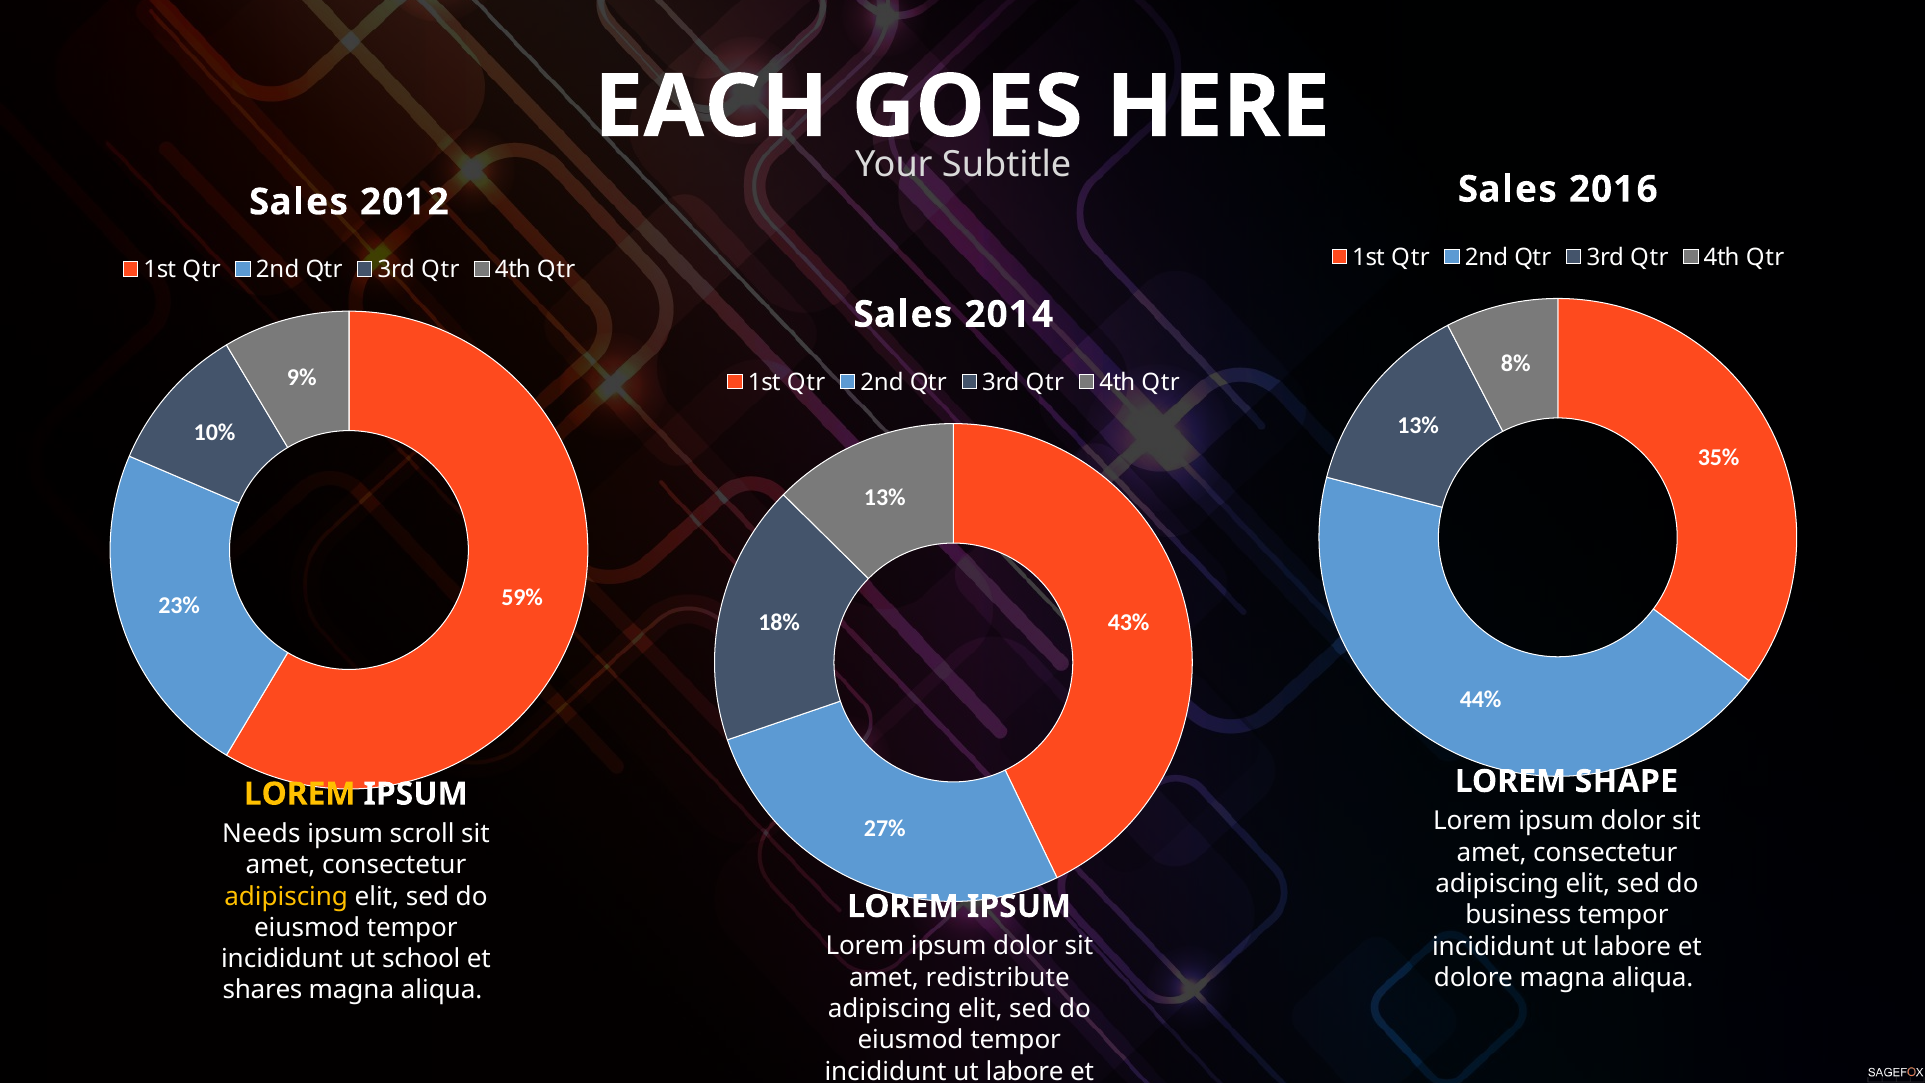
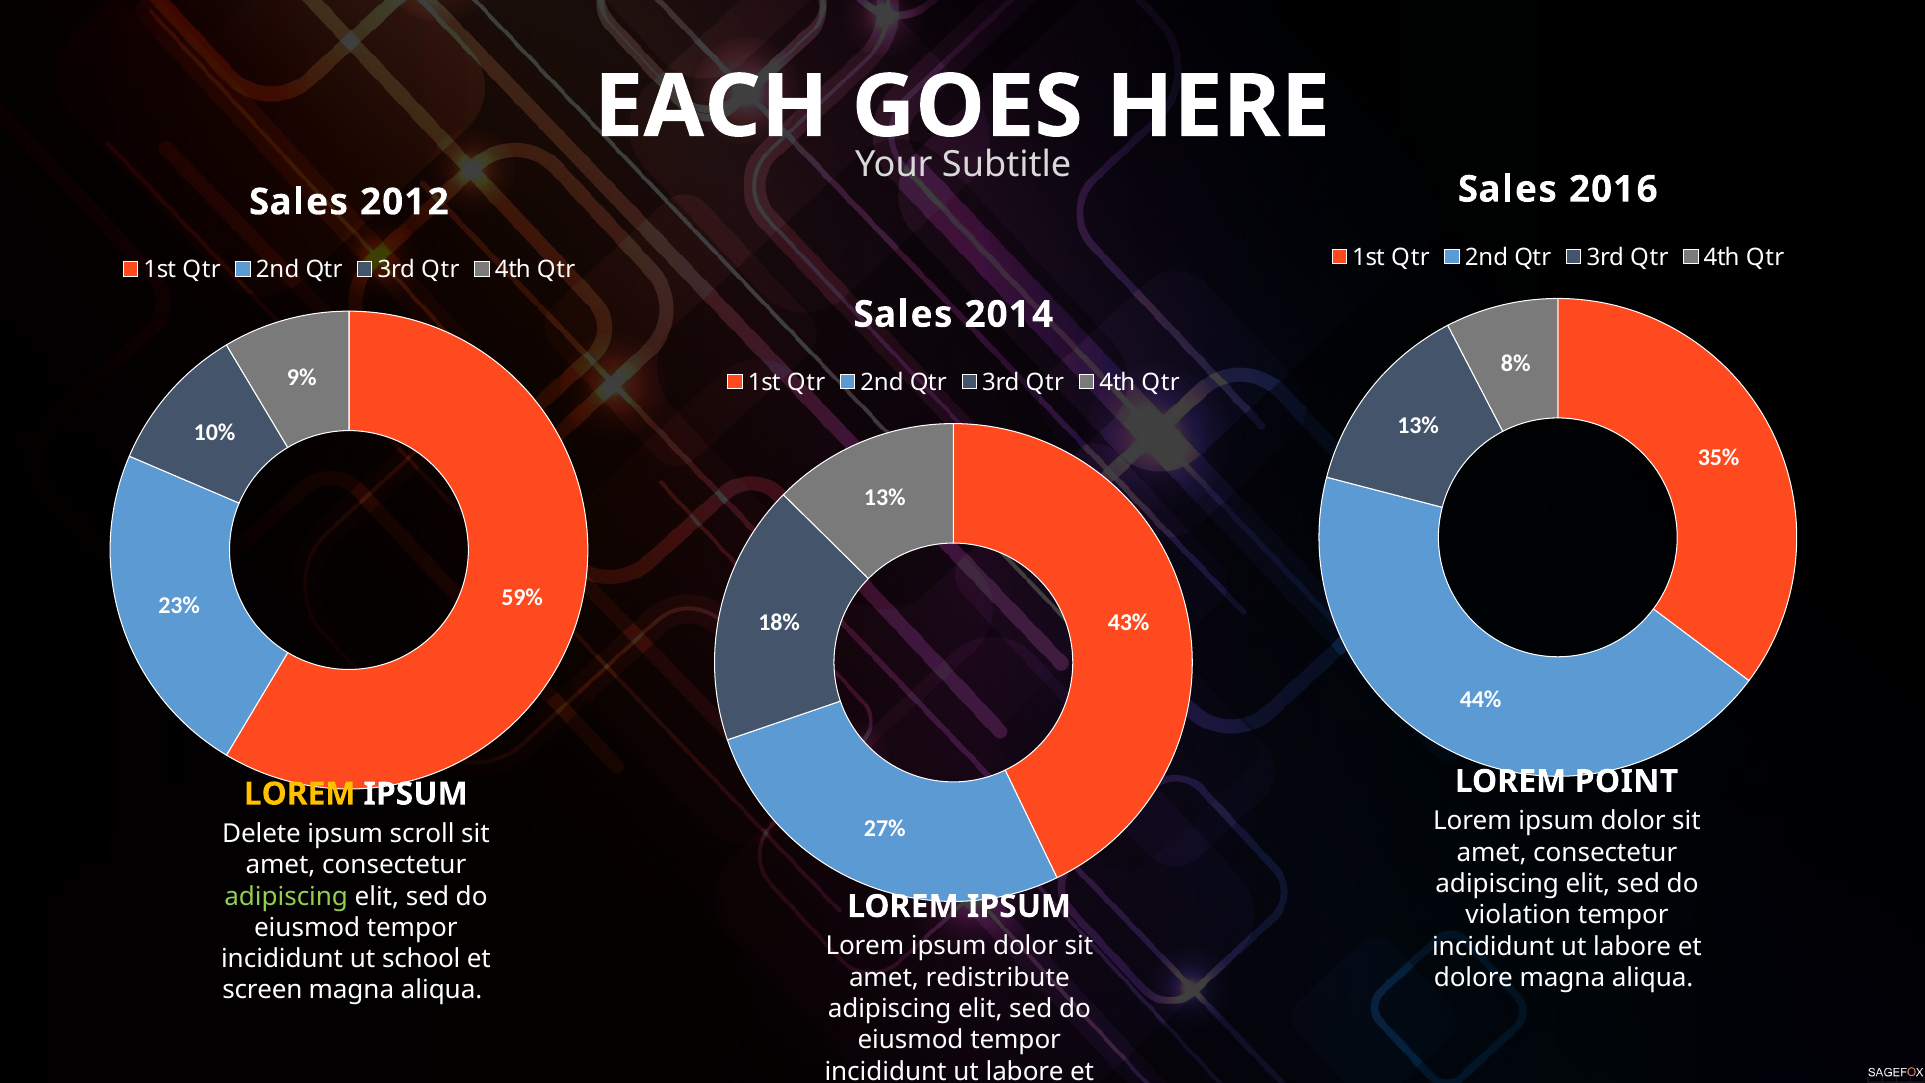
SHAPE: SHAPE -> POINT
Needs: Needs -> Delete
adipiscing at (286, 896) colour: yellow -> light green
business: business -> violation
shares: shares -> screen
